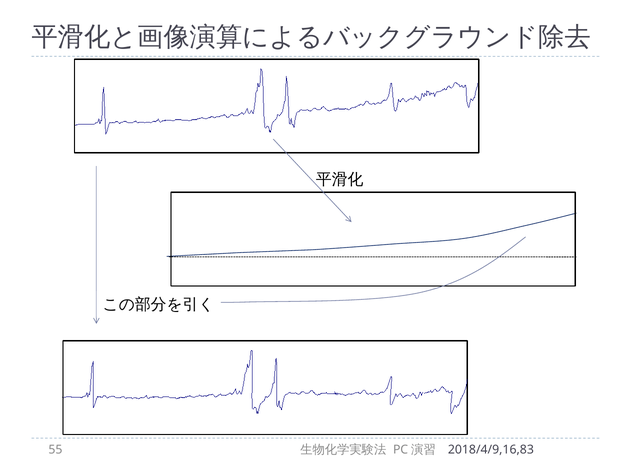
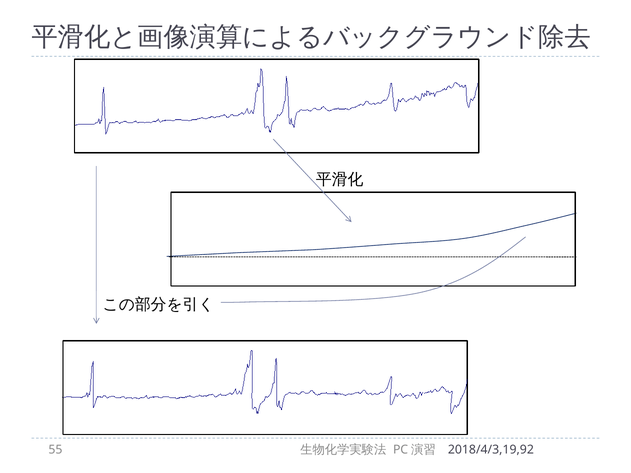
2018/4/9,16,83: 2018/4/9,16,83 -> 2018/4/3,19,92
